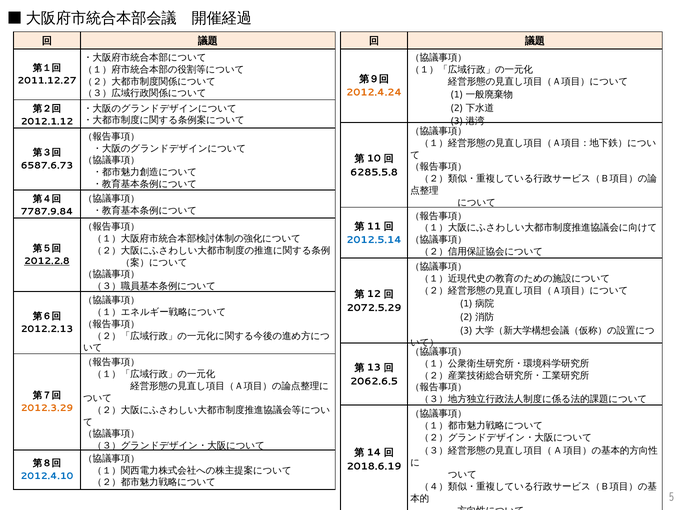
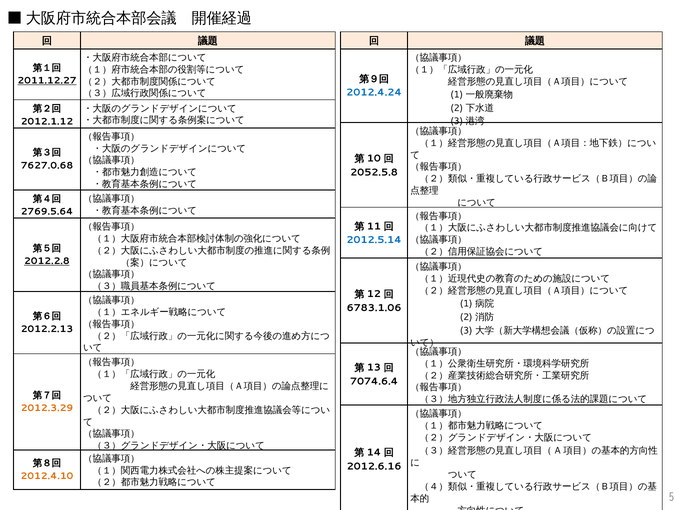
2011.12.27 underline: none -> present
2012.4.24 colour: orange -> blue
6587.6.73: 6587.6.73 -> 7627.0.68
6285.5.8: 6285.5.8 -> 2052.5.8
7787.9.84: 7787.9.84 -> 2769.5.64
2072.5.29: 2072.5.29 -> 6783.1.06
2062.6.5: 2062.6.5 -> 7074.6.4
2018.6.19: 2018.6.19 -> 2012.6.16
2012.4.10 colour: blue -> orange
